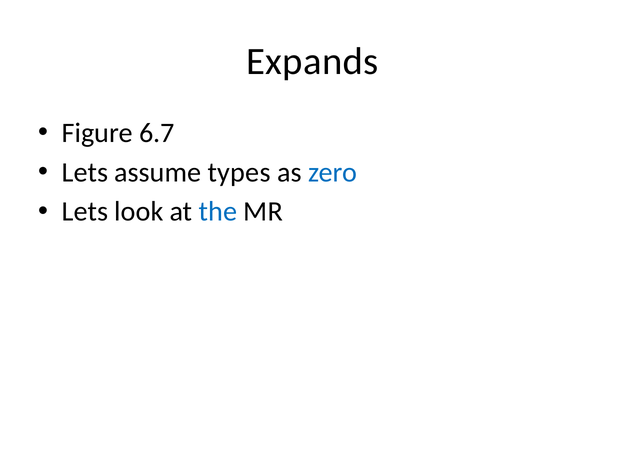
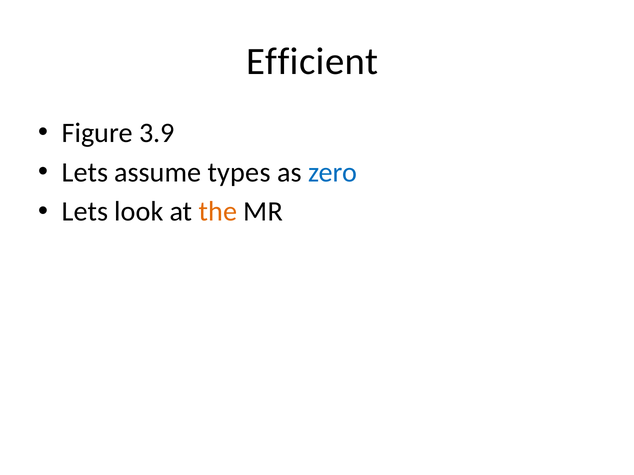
Expands: Expands -> Efficient
6.7: 6.7 -> 3.9
the colour: blue -> orange
